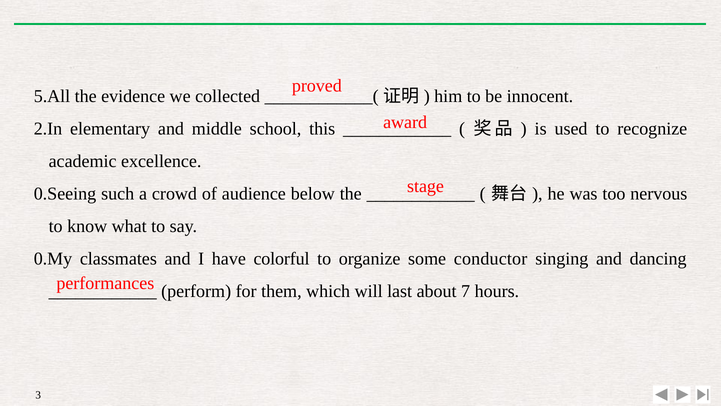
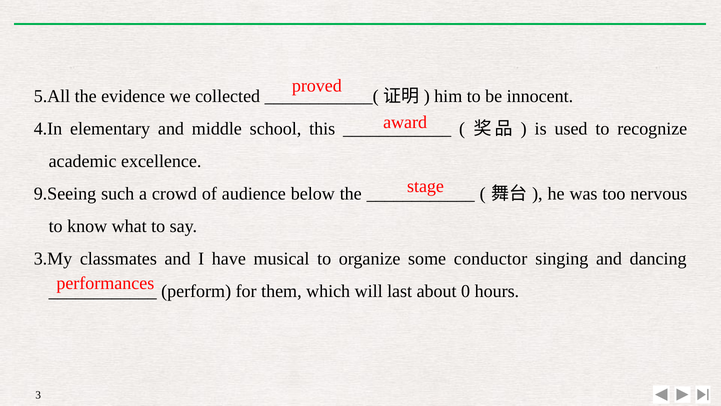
2.In: 2.In -> 4.In
0.Seeing: 0.Seeing -> 9.Seeing
0.My: 0.My -> 3.My
colorful: colorful -> musical
7: 7 -> 0
